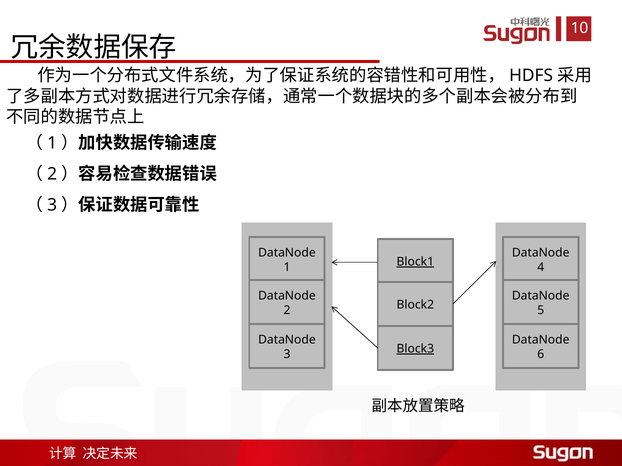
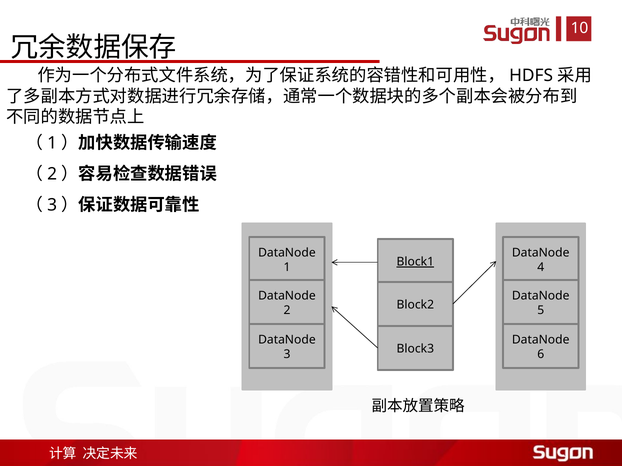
Block3 underline: present -> none
